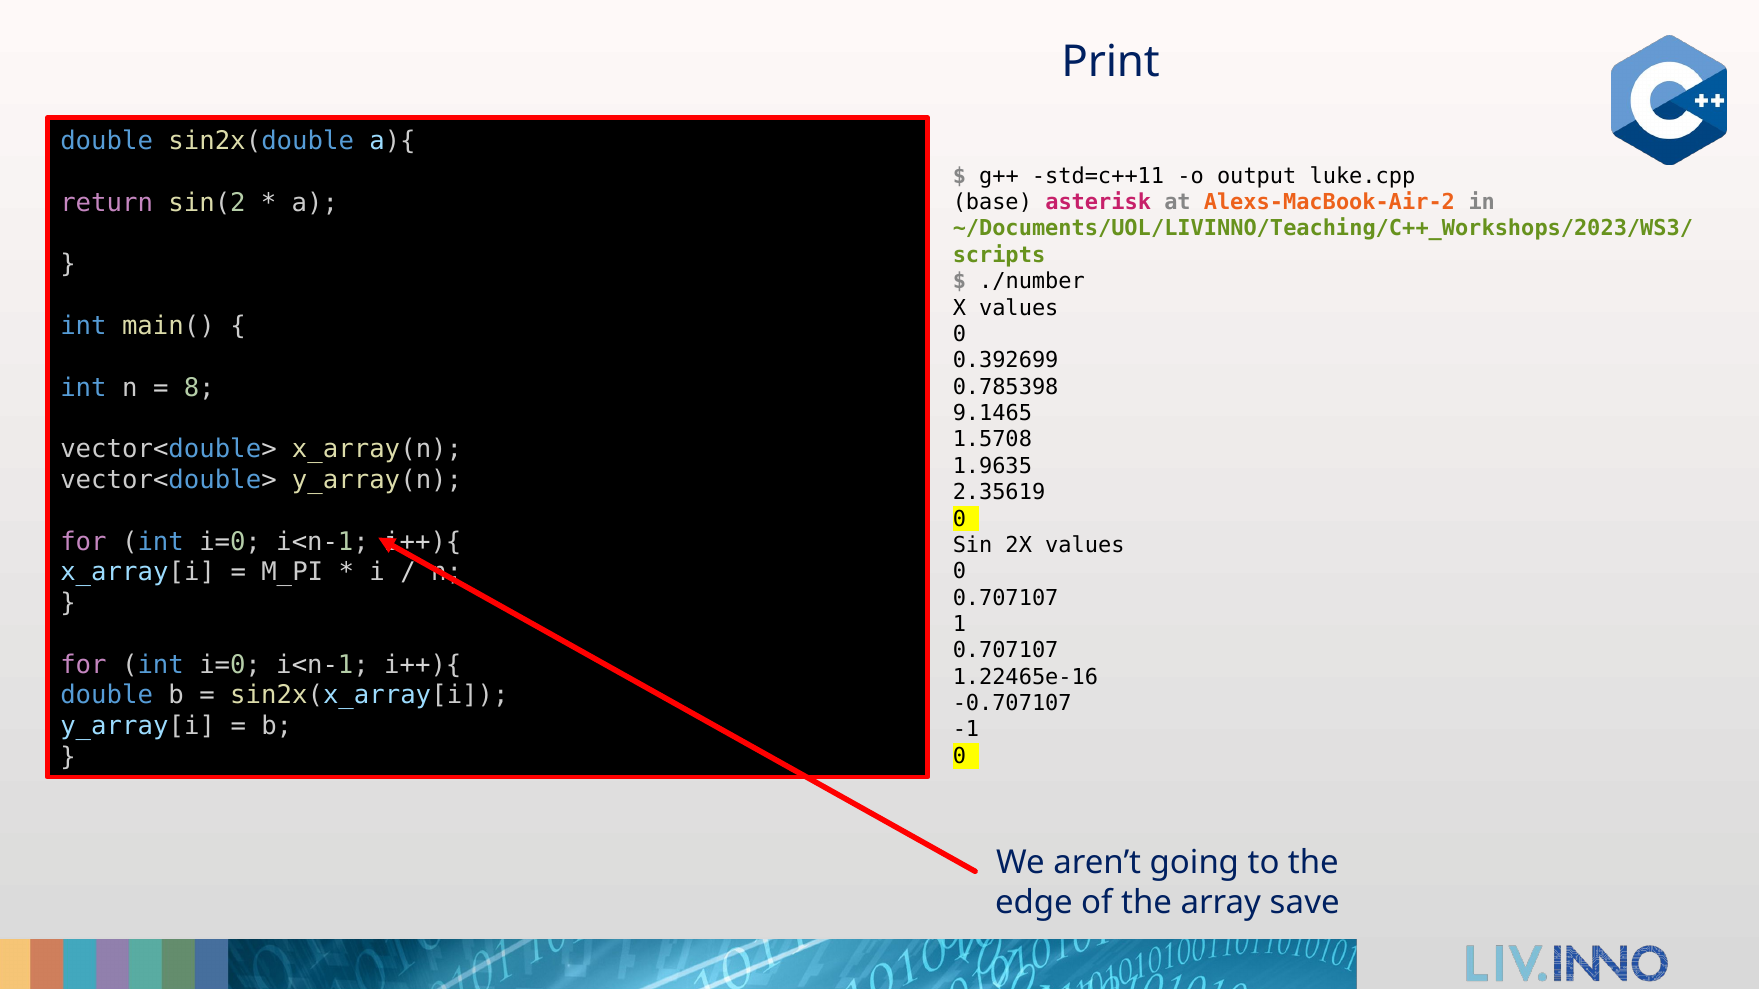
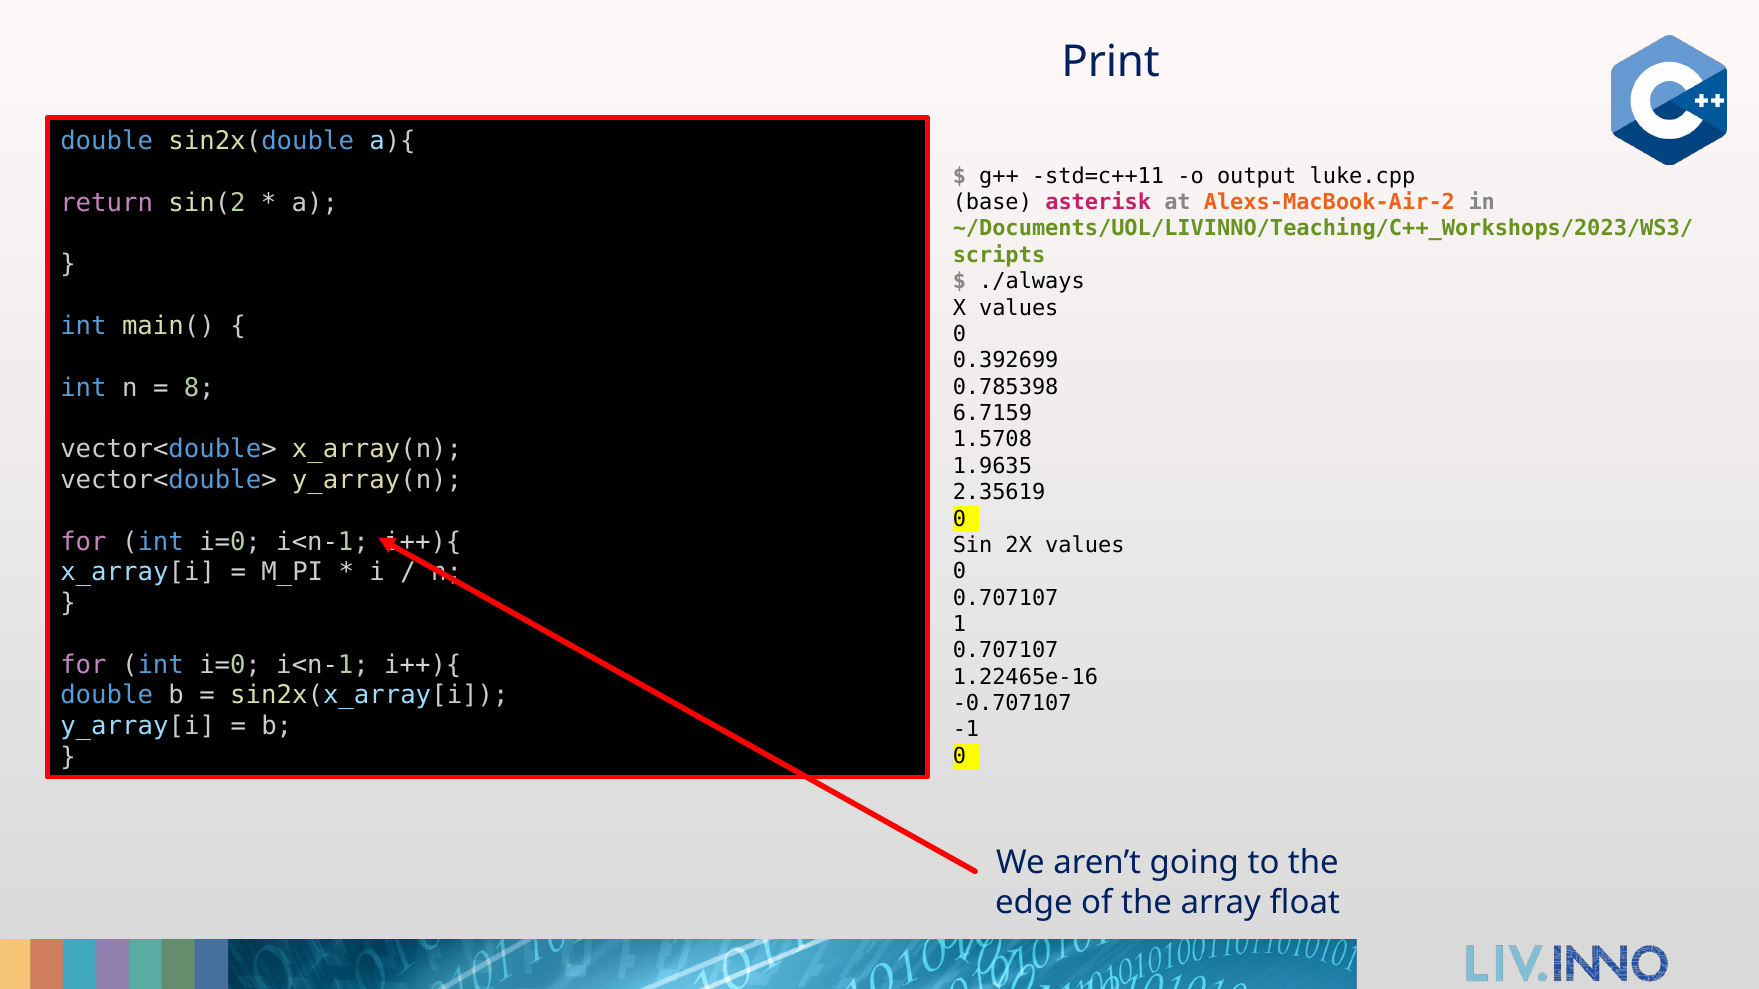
./number: ./number -> ./always
9.1465: 9.1465 -> 6.7159
save: save -> float
